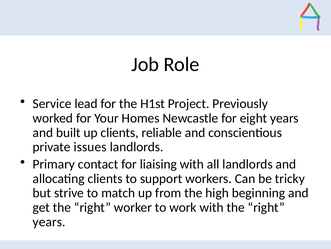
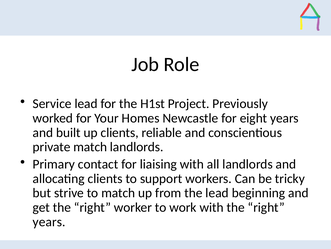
private issues: issues -> match
the high: high -> lead
